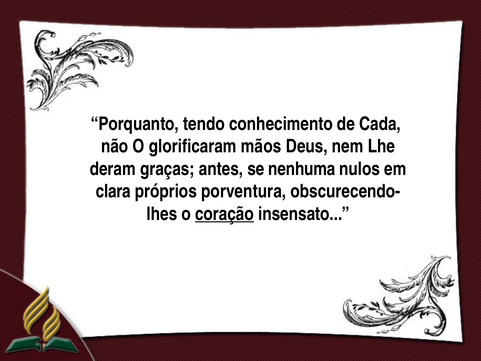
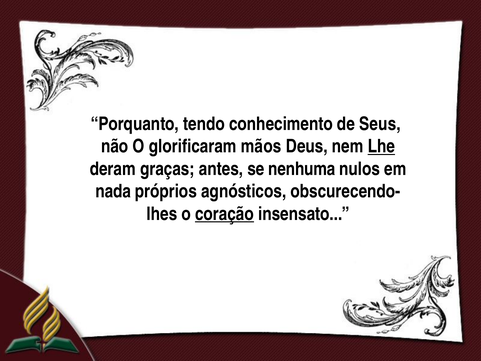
Cada: Cada -> Seus
Lhe underline: none -> present
clara: clara -> nada
porventura: porventura -> agnósticos
